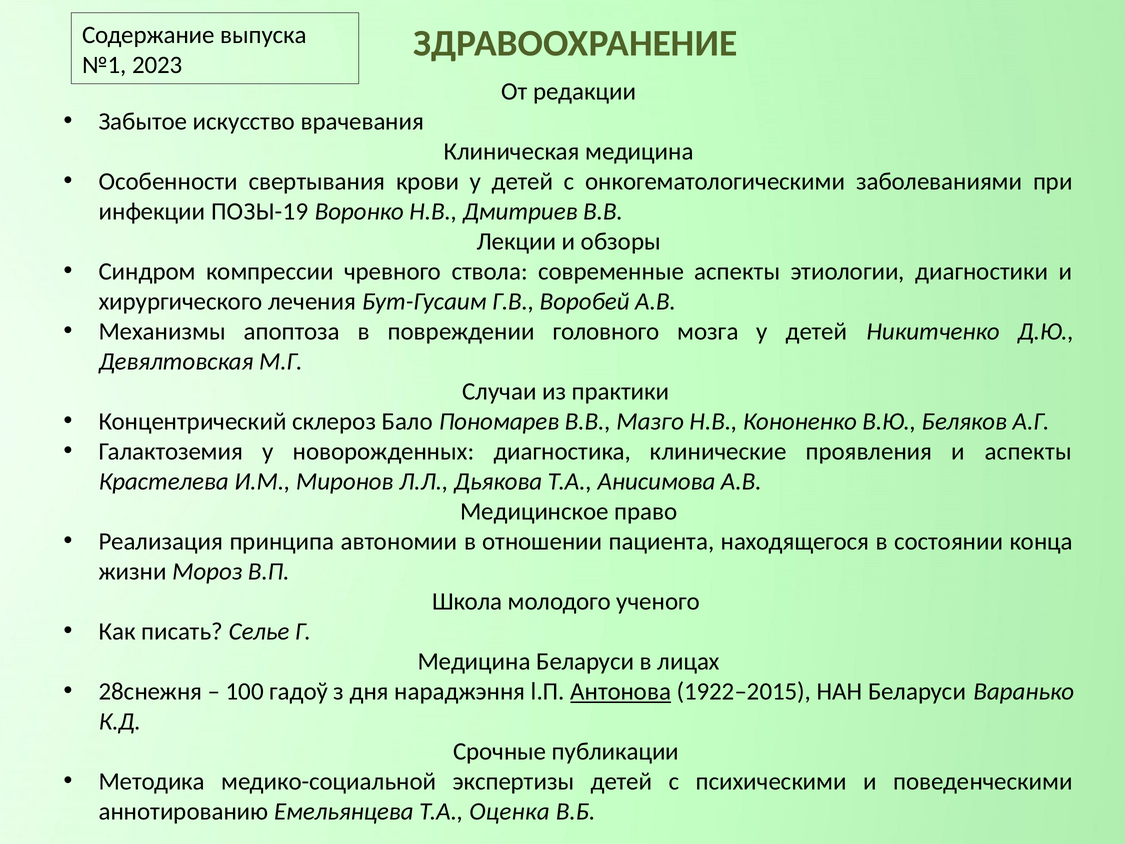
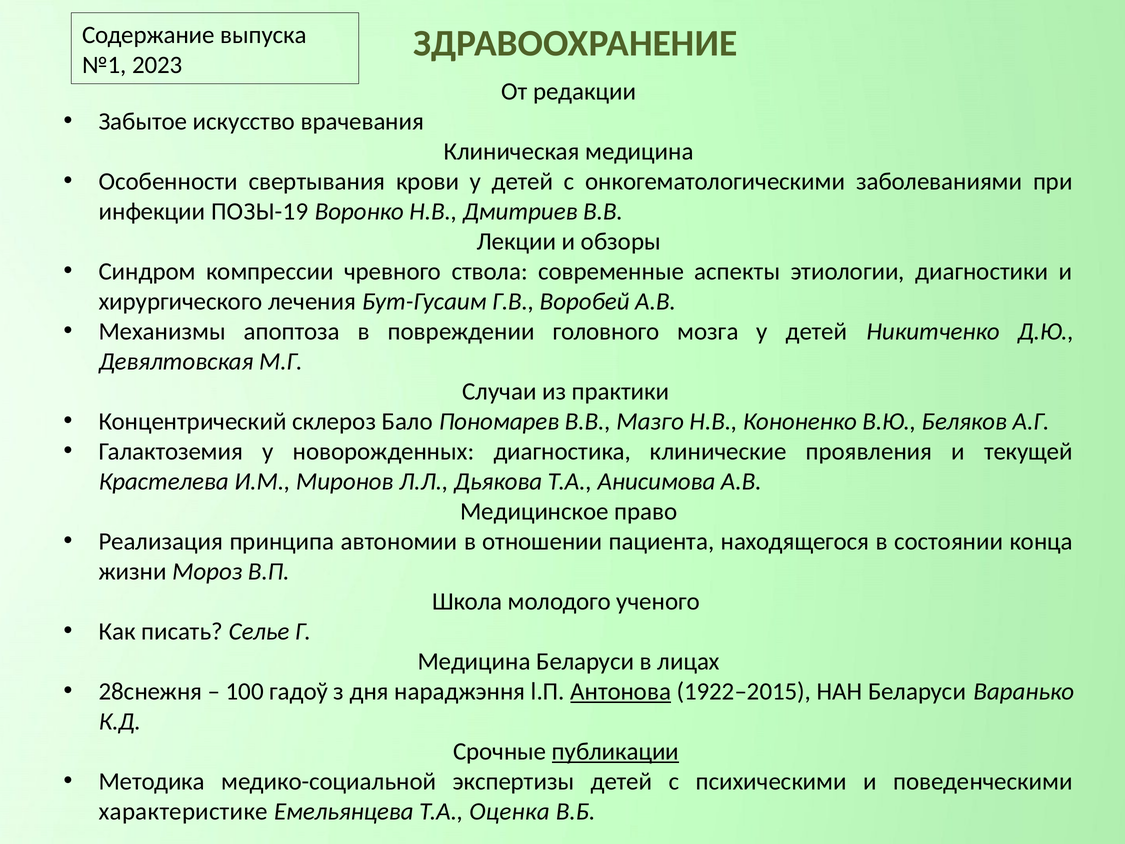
и аспекты: аспекты -> текущей
публикации underline: none -> present
аннотированию: аннотированию -> характеристике
